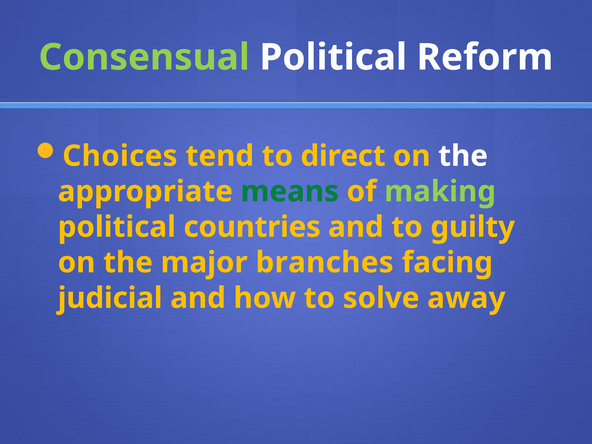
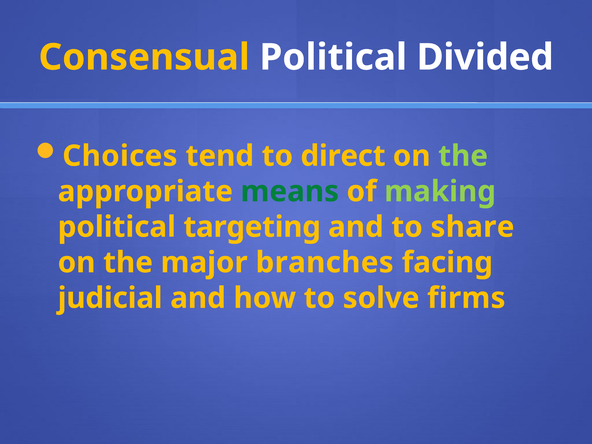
Consensual colour: light green -> yellow
Reform: Reform -> Divided
the at (463, 156) colour: white -> light green
countries: countries -> targeting
guilty: guilty -> share
away: away -> firms
